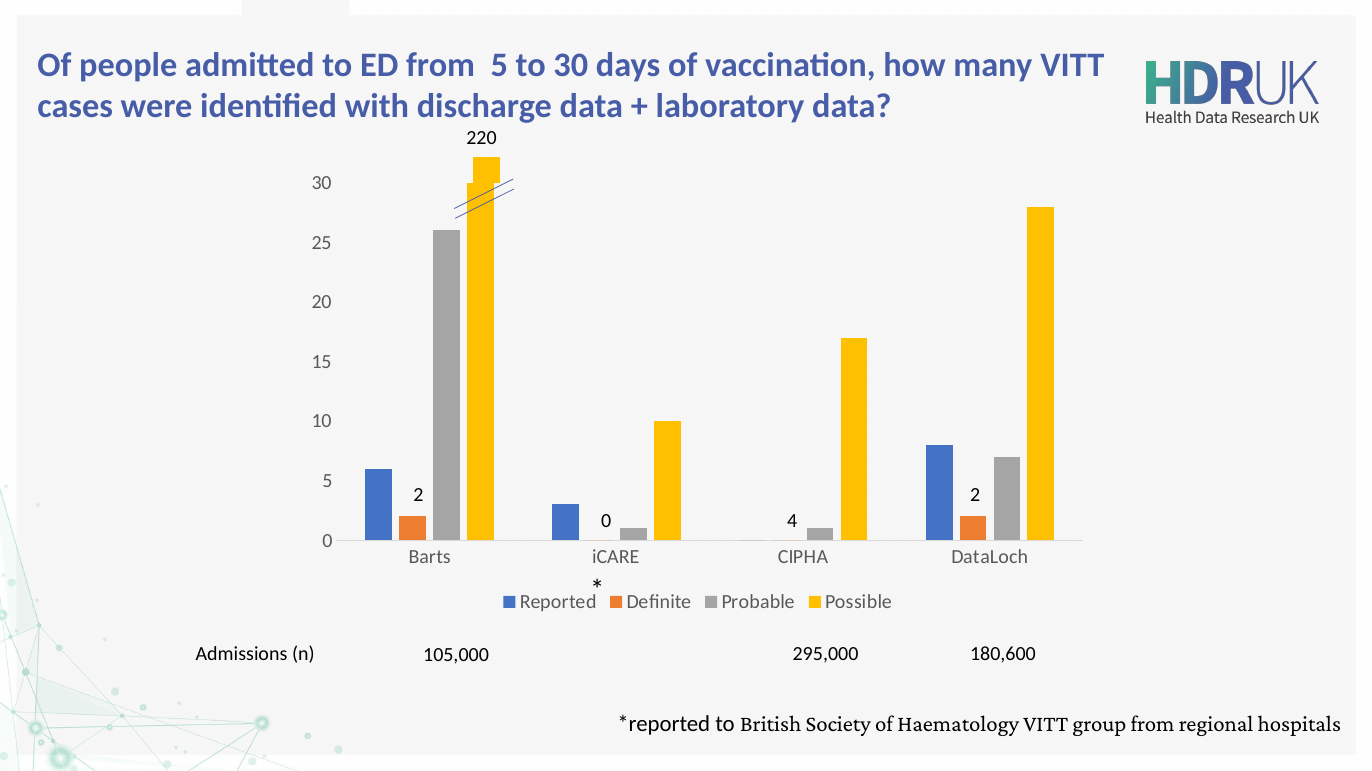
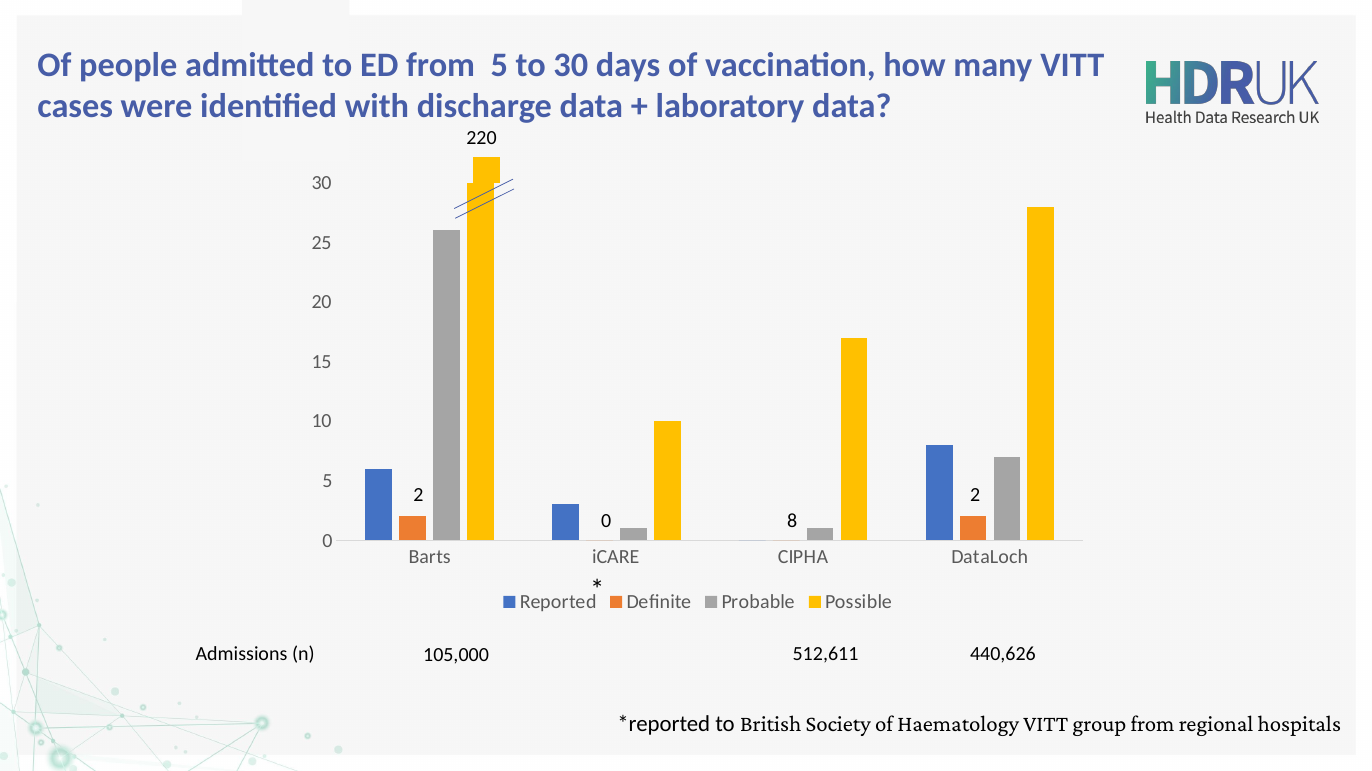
4: 4 -> 8
180,600: 180,600 -> 440,626
295,000: 295,000 -> 512,611
